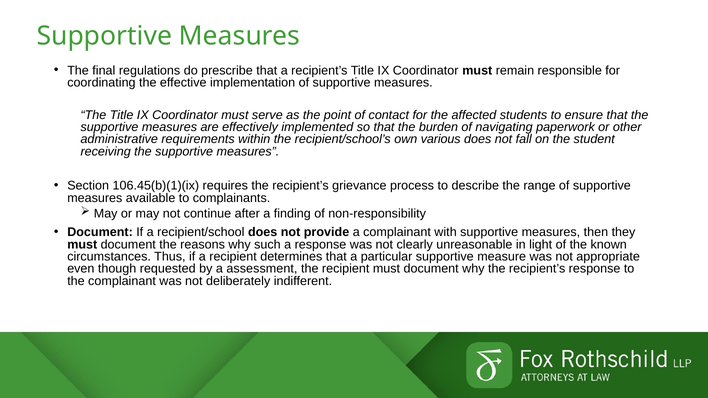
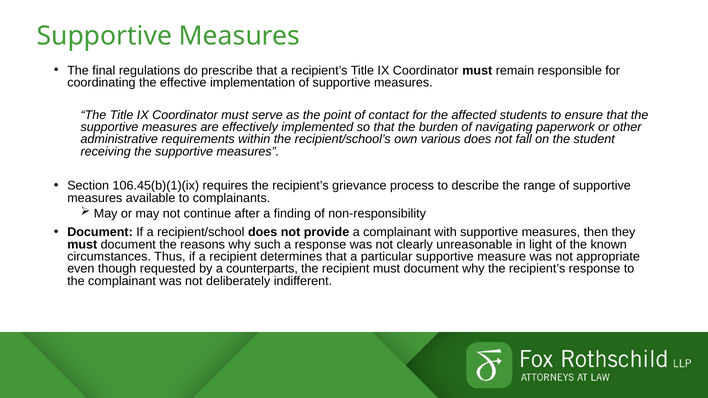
assessment: assessment -> counterparts
